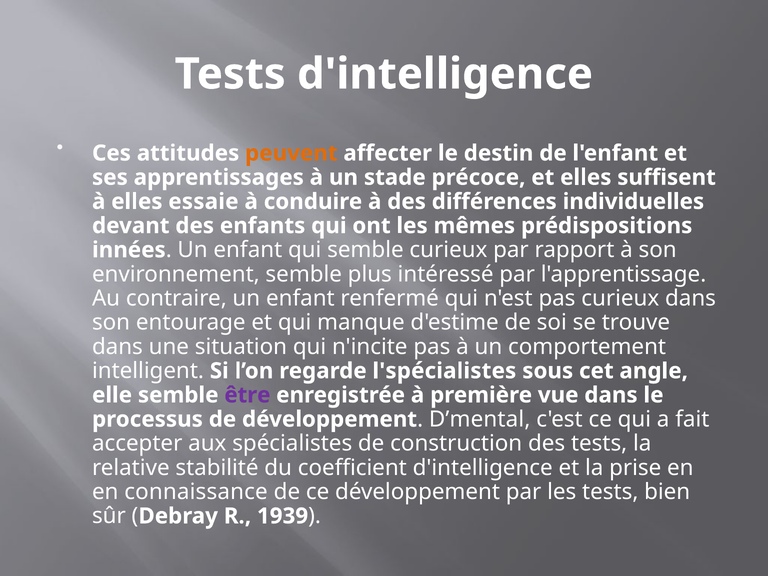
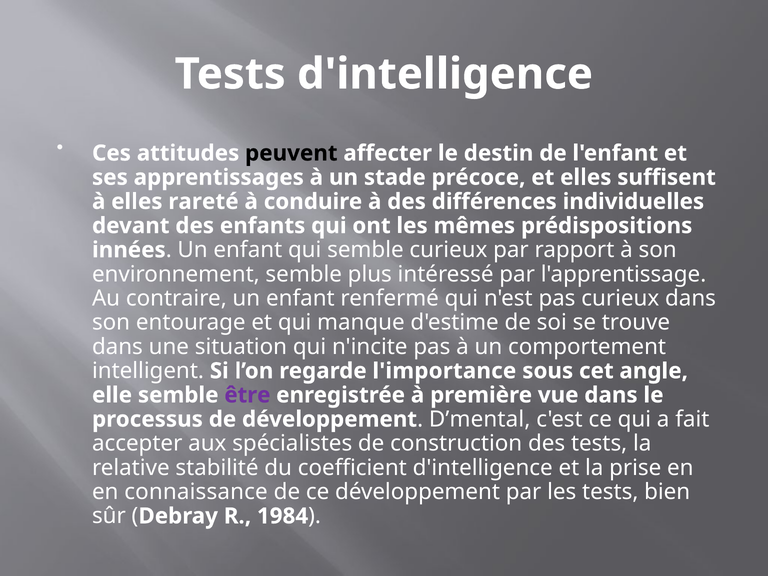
peuvent colour: orange -> black
essaie: essaie -> rareté
l'spécialistes: l'spécialistes -> l'importance
1939: 1939 -> 1984
